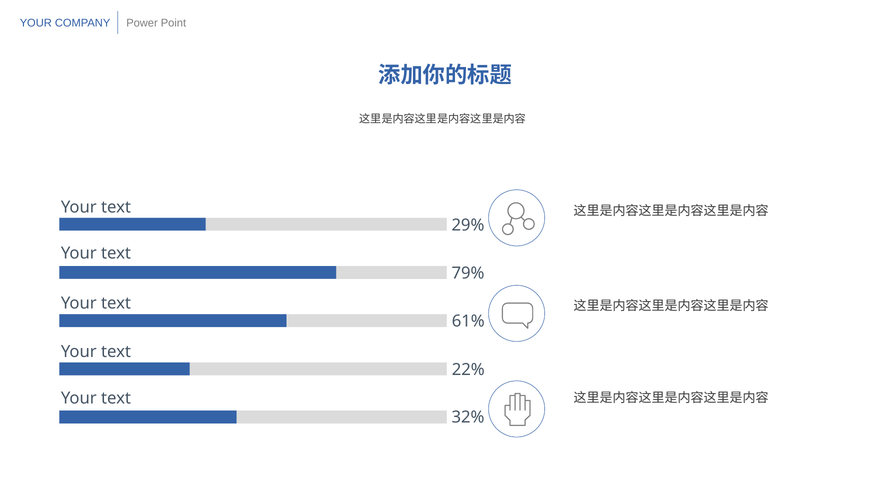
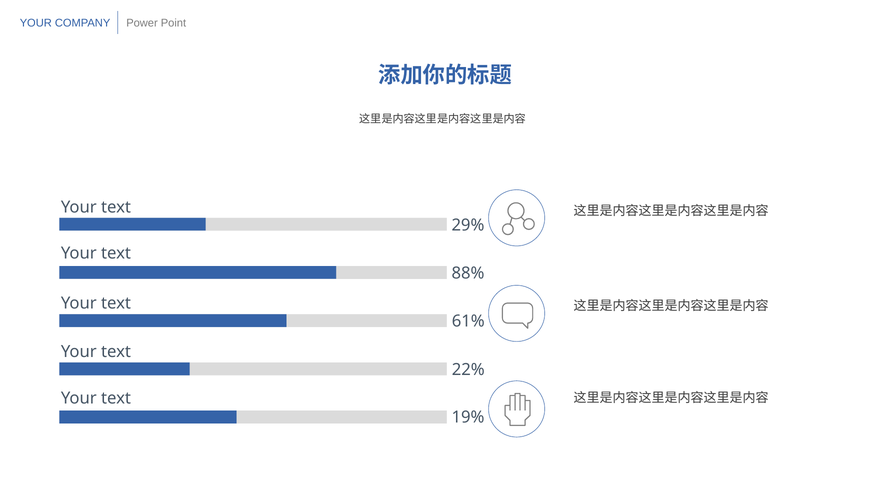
79%: 79% -> 88%
32%: 32% -> 19%
